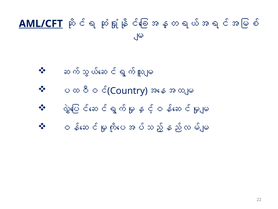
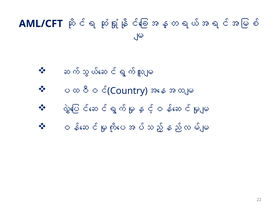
AML/CFT underline: present -> none
